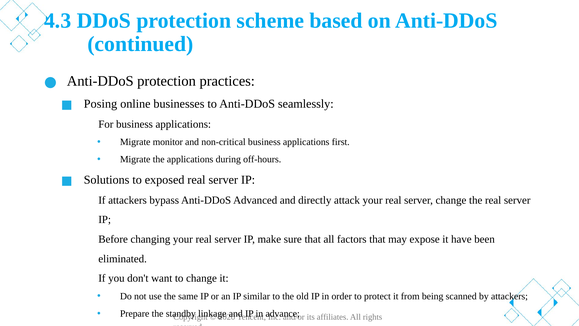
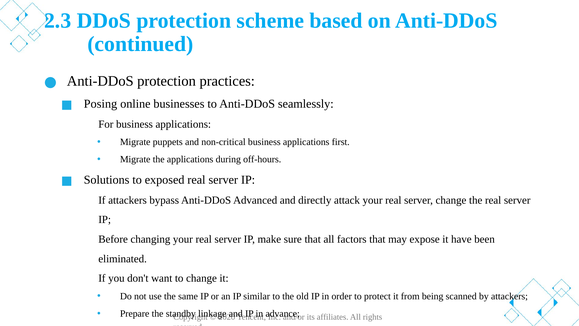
4.3: 4.3 -> 2.3
monitor: monitor -> puppets
